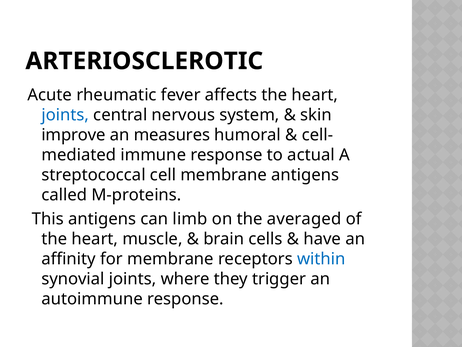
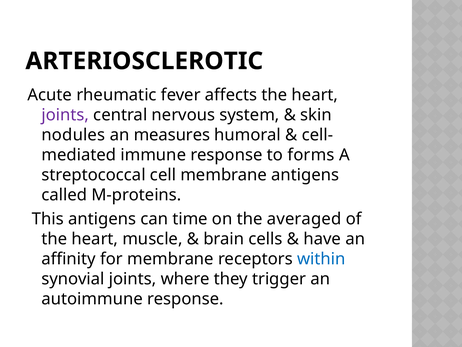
joints at (65, 115) colour: blue -> purple
improve: improve -> nodules
actual: actual -> forms
limb: limb -> time
